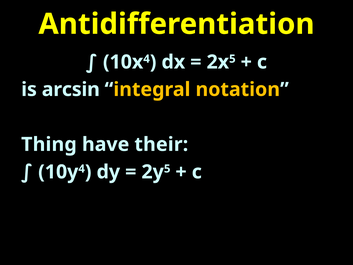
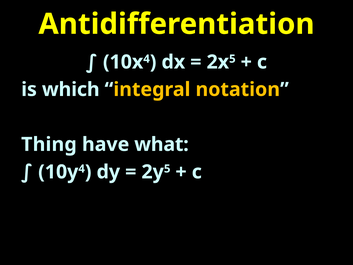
arcsin: arcsin -> which
their: their -> what
